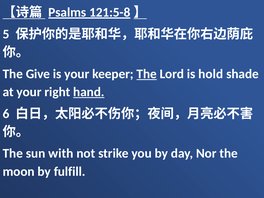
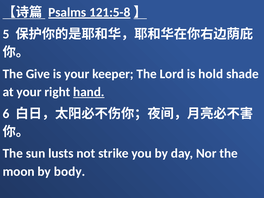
The at (147, 74) underline: present -> none
with: with -> lusts
fulfill: fulfill -> body
